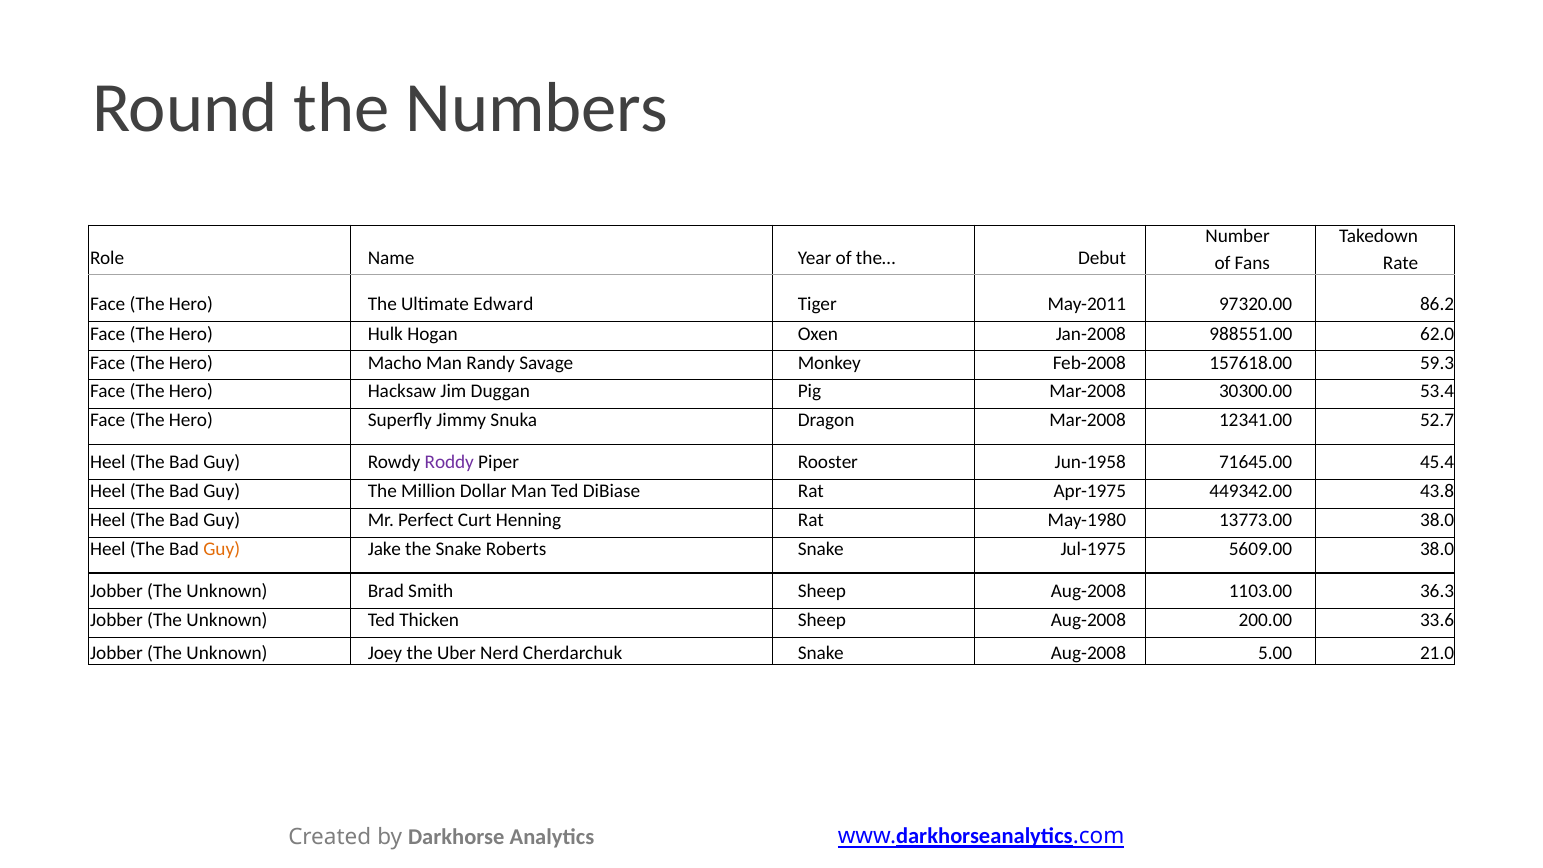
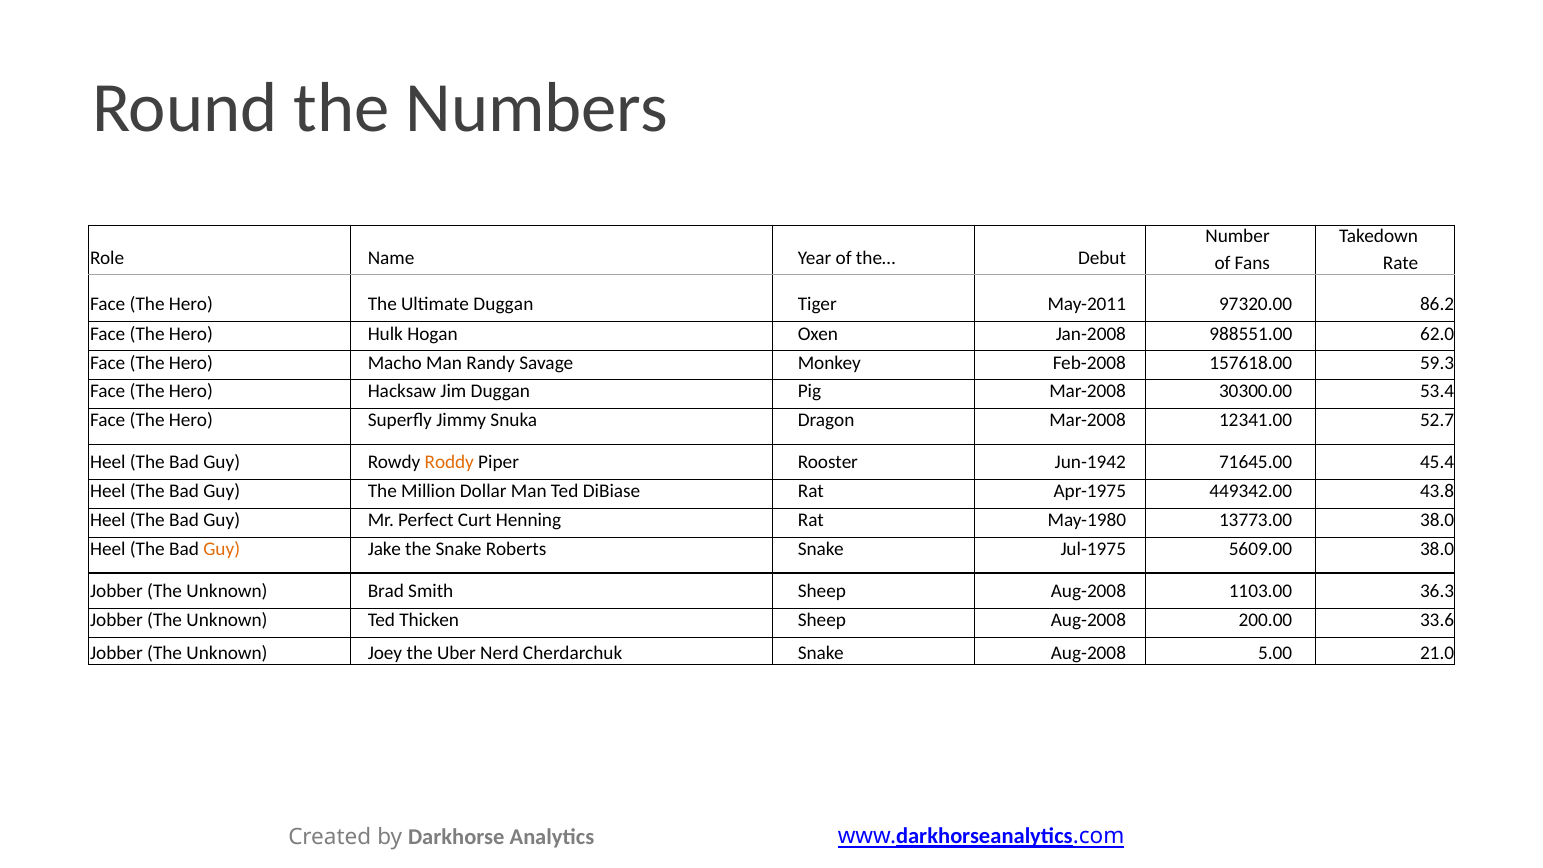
Ultimate Edward: Edward -> Duggan
Roddy colour: purple -> orange
Jun-1958: Jun-1958 -> Jun-1942
